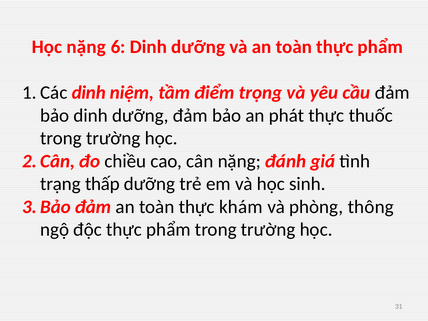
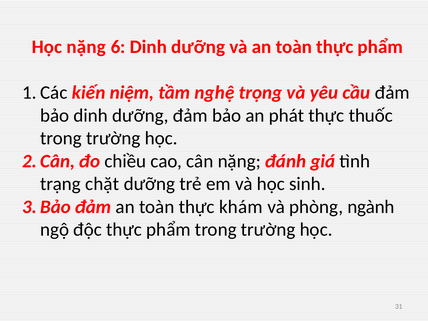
dinh at (89, 93): dinh -> kiến
điểm: điểm -> nghệ
thấp: thấp -> chặt
thông: thông -> ngành
